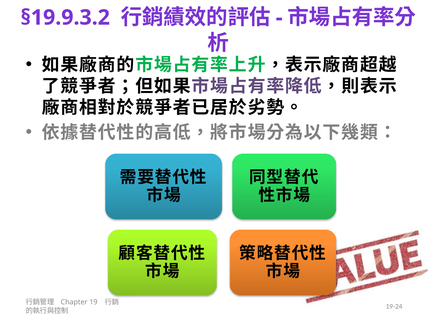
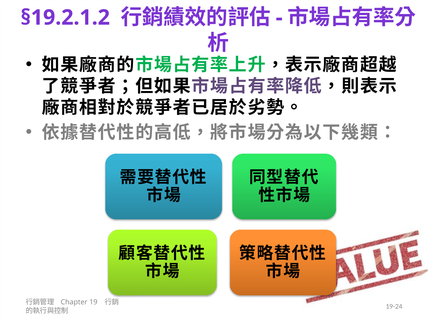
§19.9.3.2: §19.9.3.2 -> §19.2.1.2
